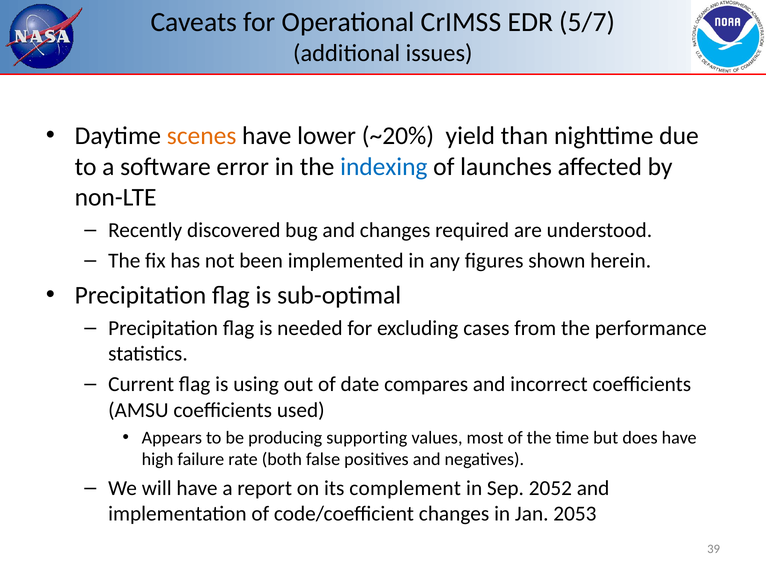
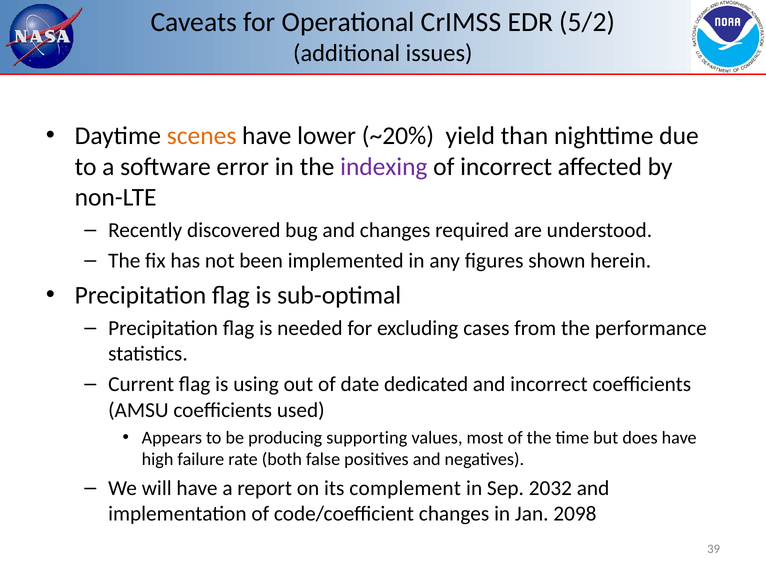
5/7: 5/7 -> 5/2
indexing colour: blue -> purple
of launches: launches -> incorrect
compares: compares -> dedicated
2052: 2052 -> 2032
2053: 2053 -> 2098
